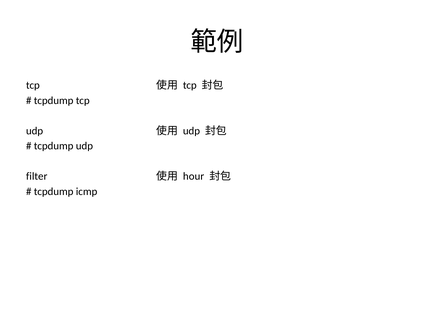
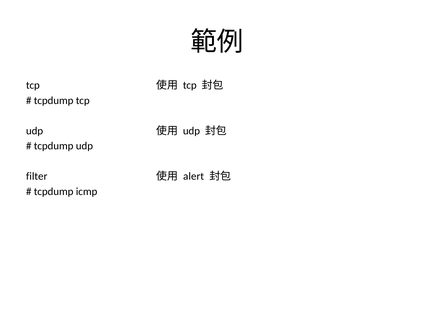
hour: hour -> alert
